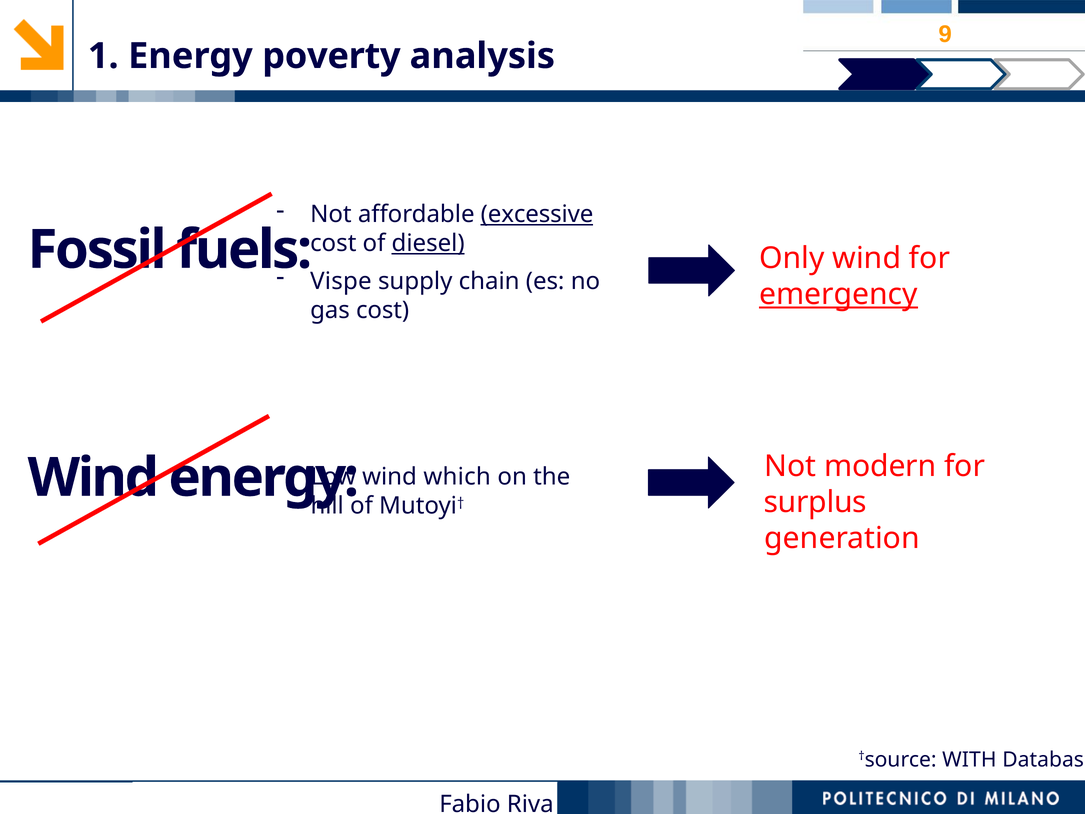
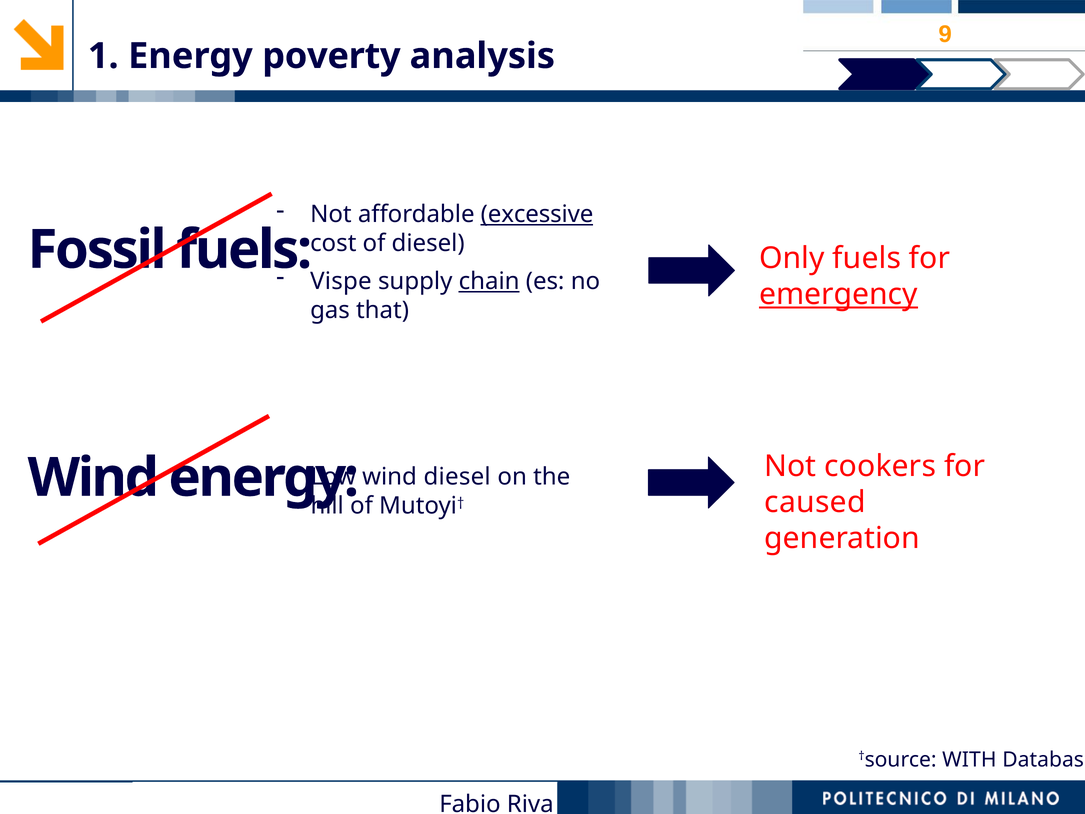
diesel at (428, 243) underline: present -> none
Only wind: wind -> fuels
chain underline: none -> present
gas cost: cost -> that
wind which: which -> diesel
modern: modern -> cookers
surplus: surplus -> caused
